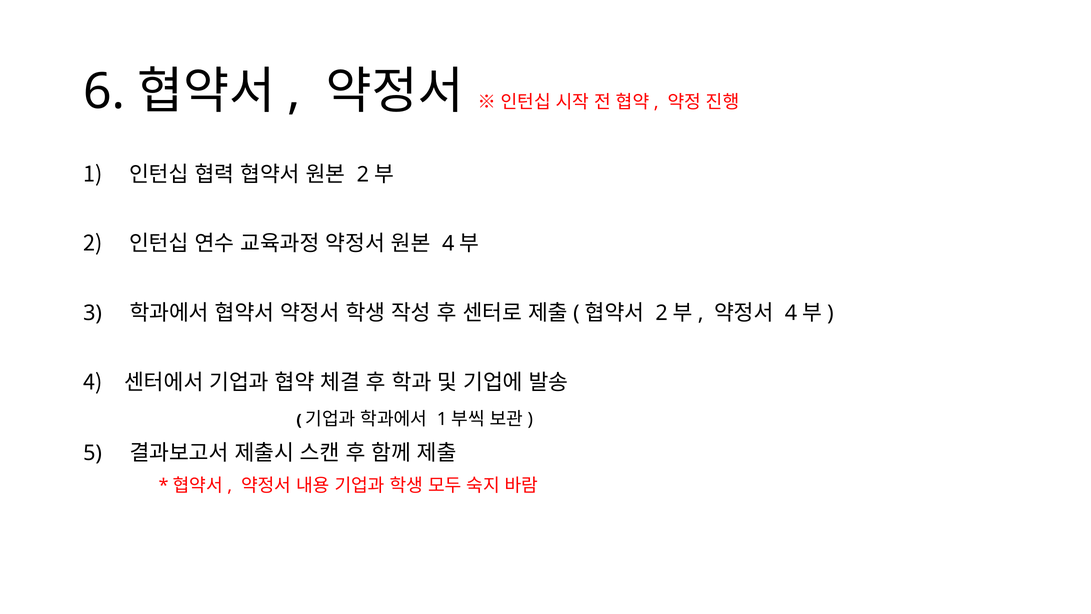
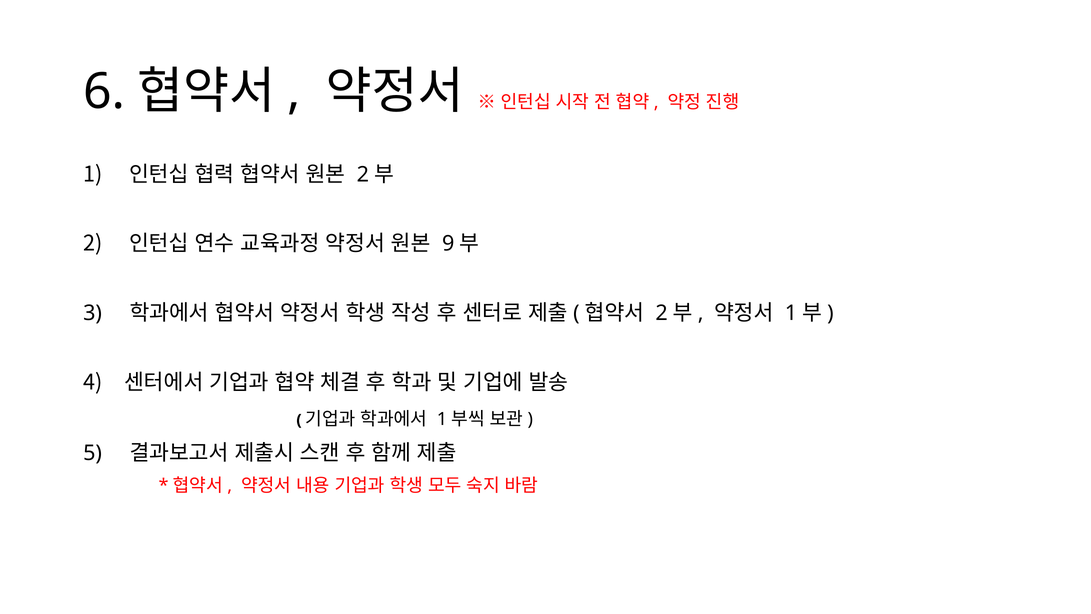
4 at (448, 244): 4 -> 9
4 at (791, 313): 4 -> 1
